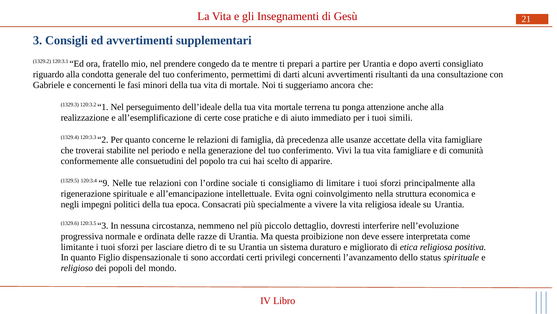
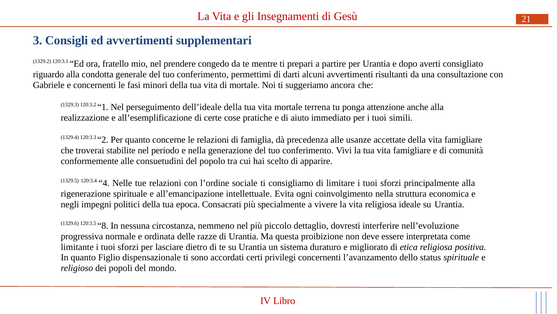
9: 9 -> 4
120:3.5 3: 3 -> 8
